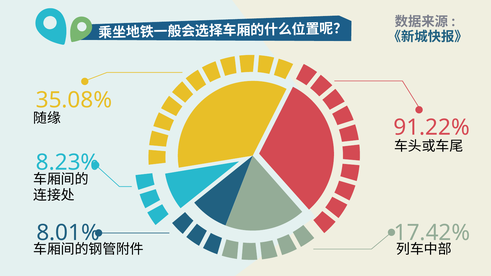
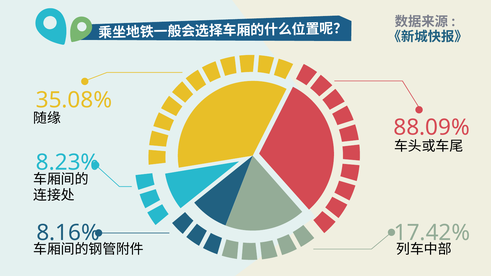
91.22%: 91.22% -> 88.09%
8.01%: 8.01% -> 8.16%
